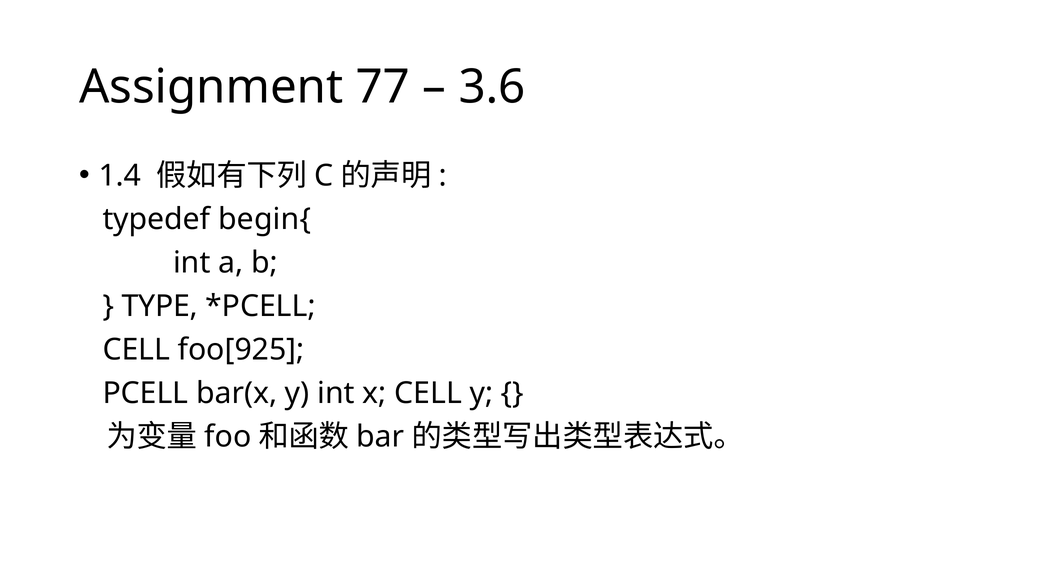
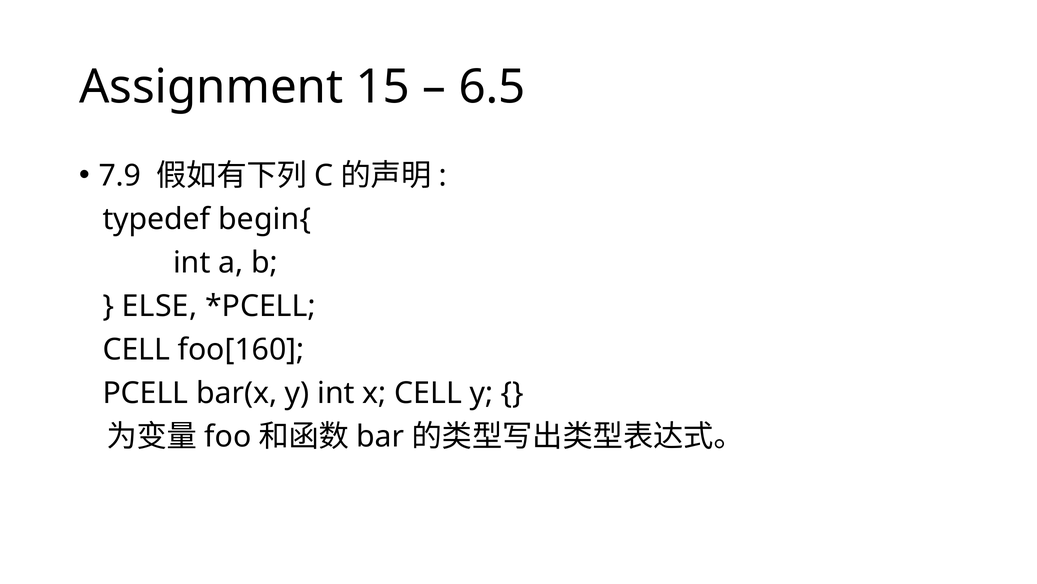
77: 77 -> 15
3.6: 3.6 -> 6.5
1.4: 1.4 -> 7.9
TYPE: TYPE -> ELSE
foo[925: foo[925 -> foo[160
